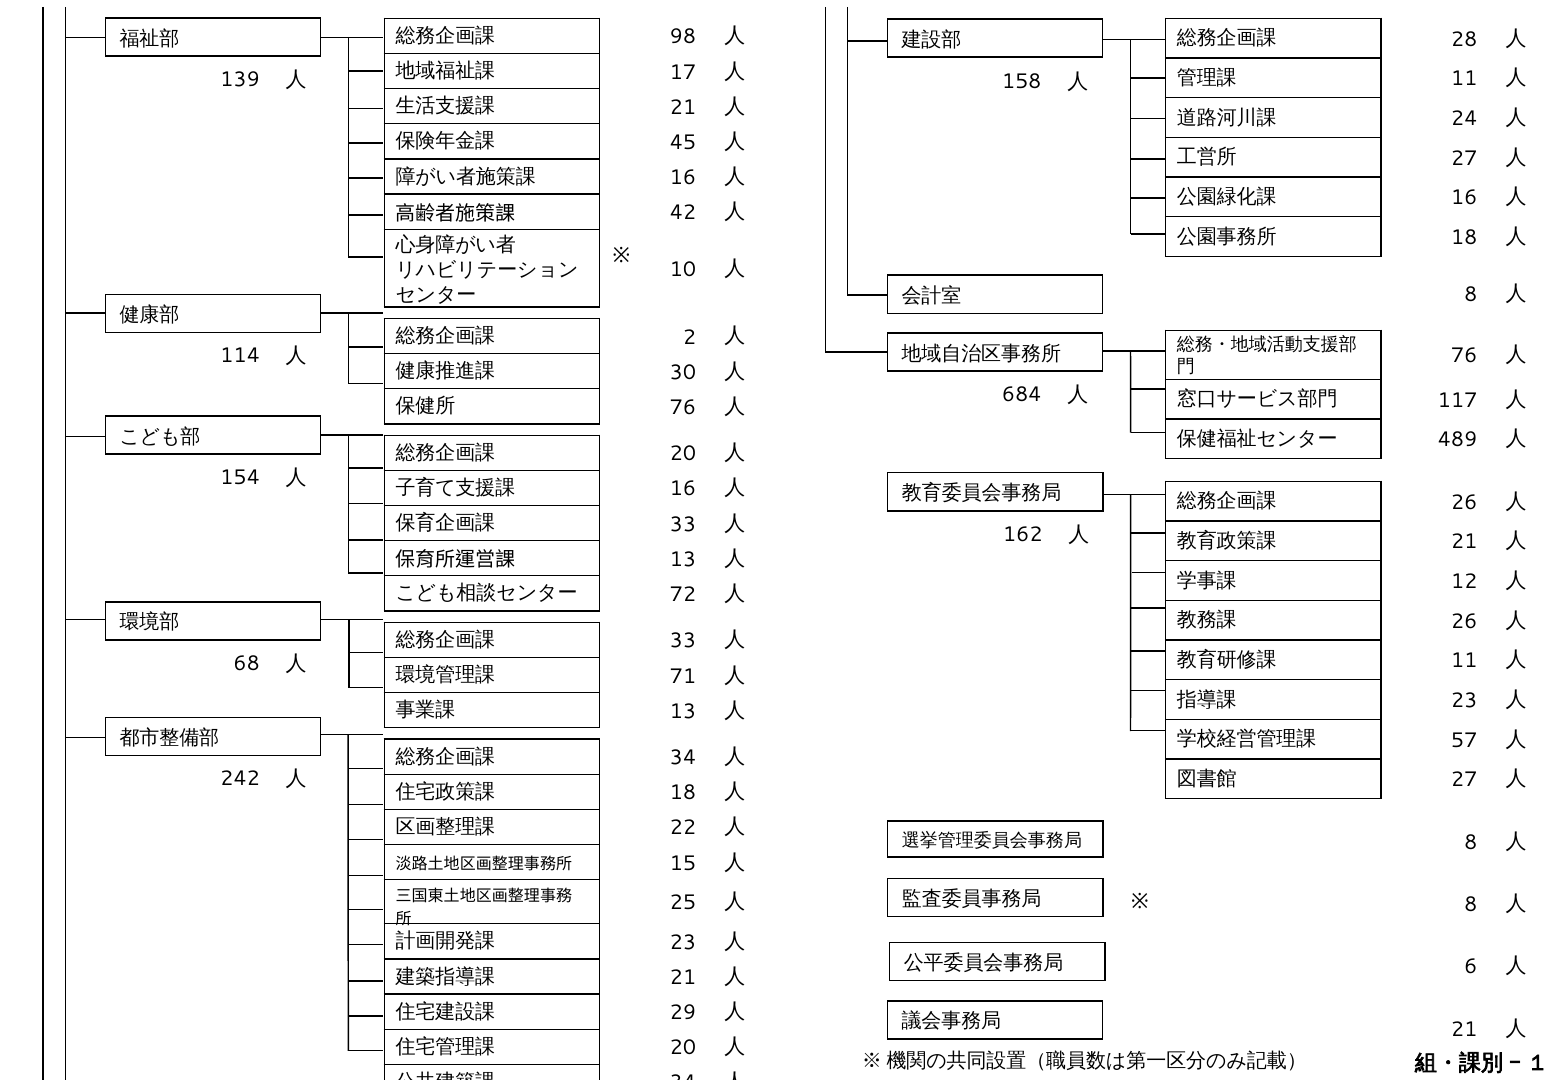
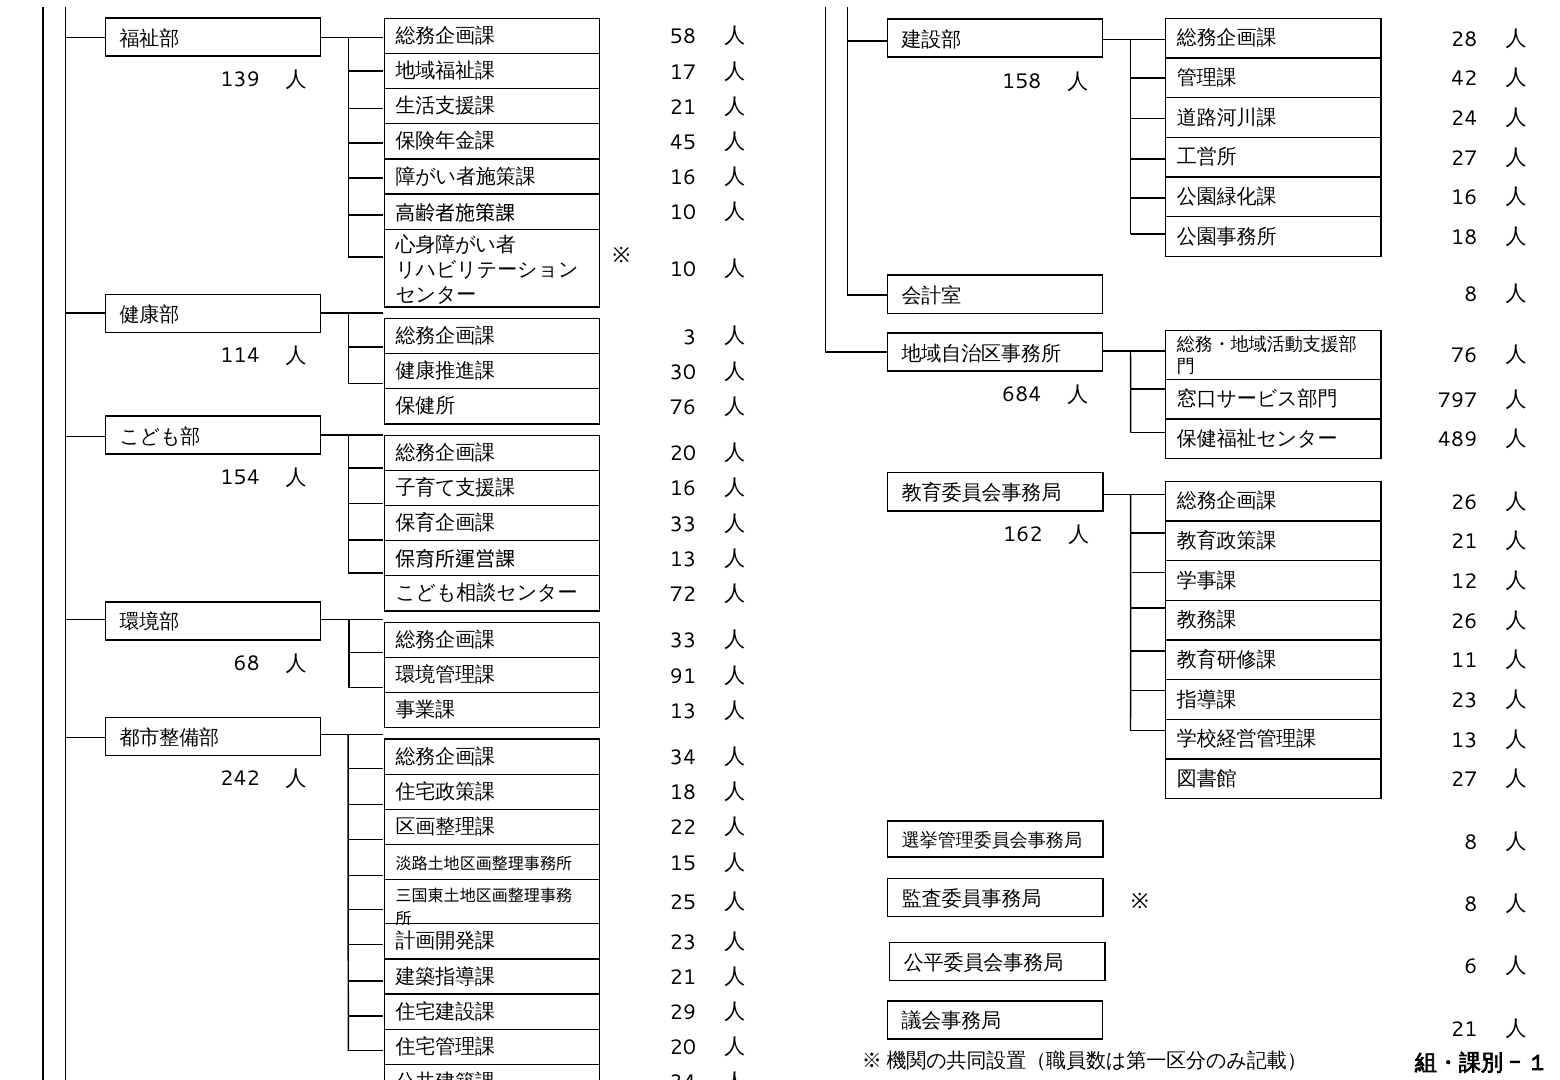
98: 98 -> 58
11 at (1464, 79): 11 -> 42
42 at (683, 213): 42 -> 10
2: 2 -> 3
117: 117 -> 797
71: 71 -> 91
57 at (1464, 740): 57 -> 13
